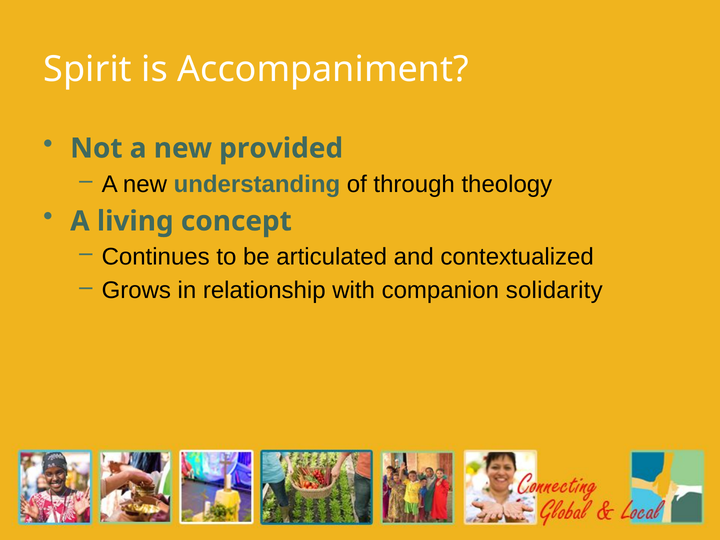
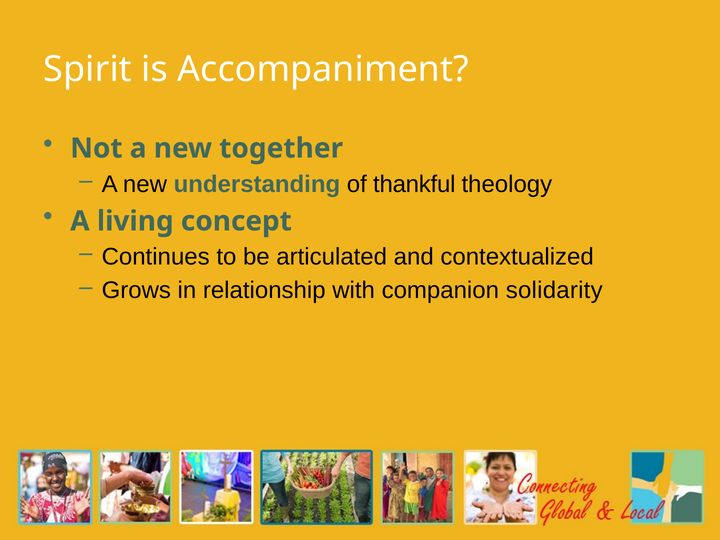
provided: provided -> together
through: through -> thankful
